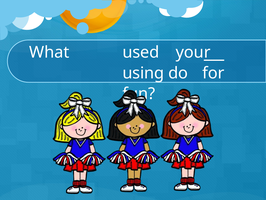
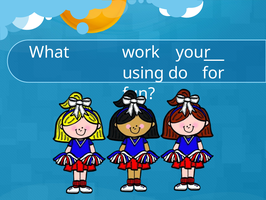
used: used -> work
